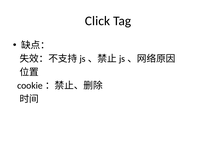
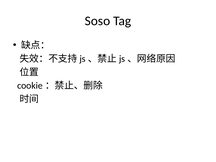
Click: Click -> Soso
